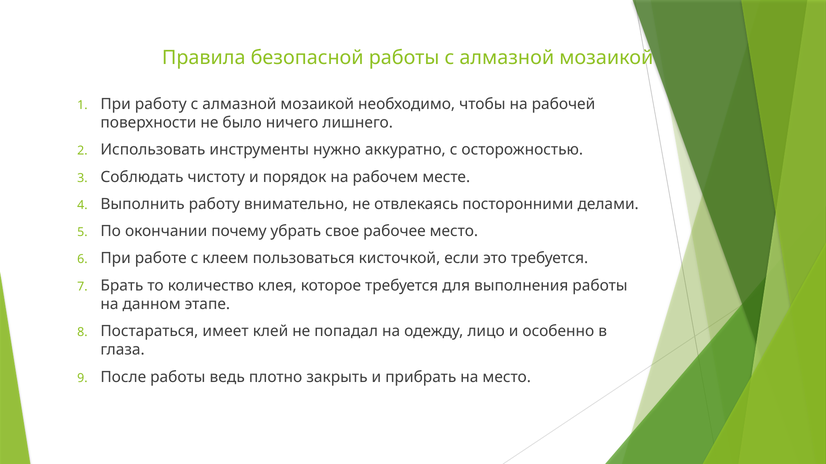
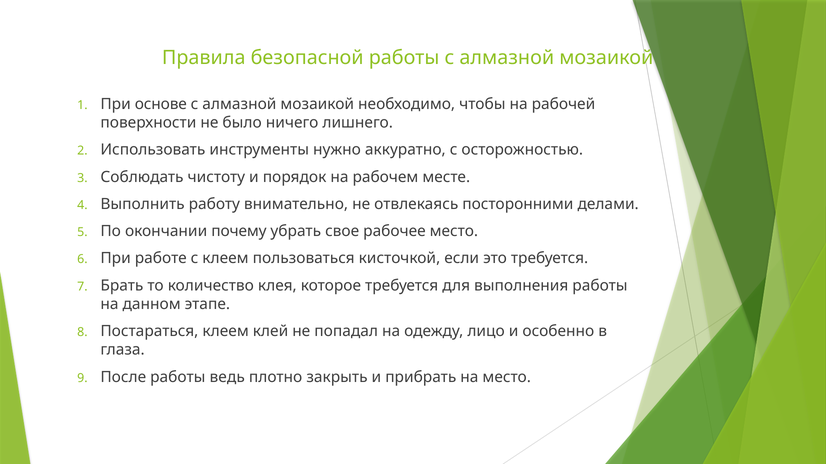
При работу: работу -> основе
Постараться имеет: имеет -> клеем
